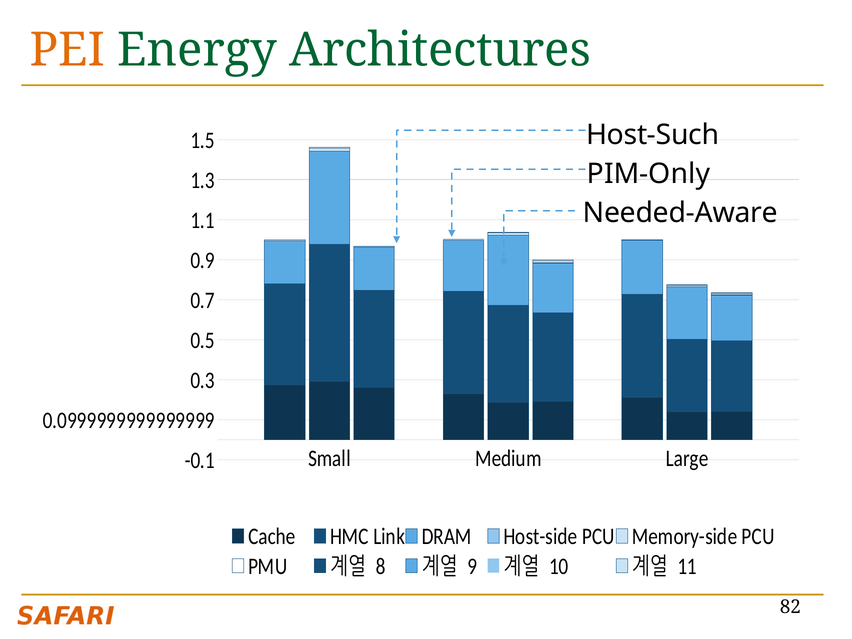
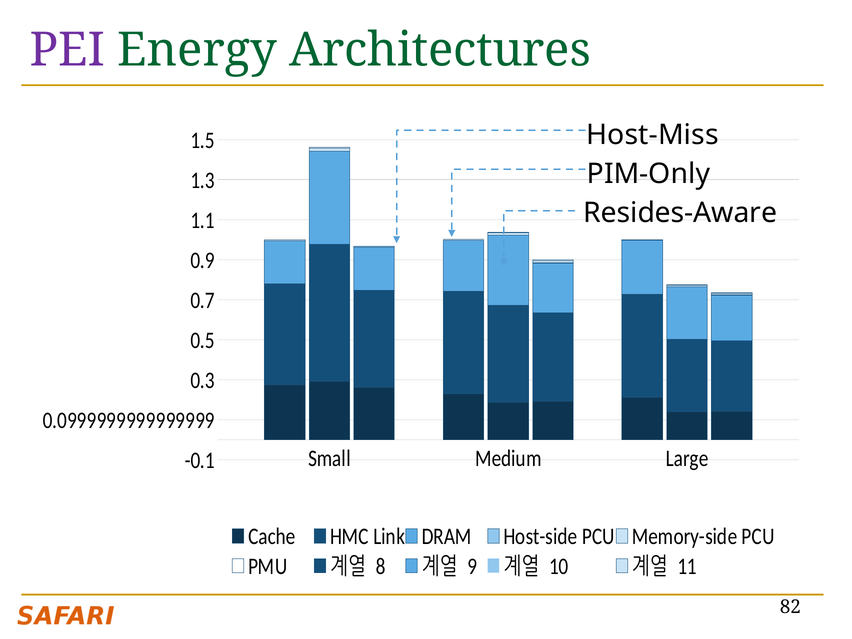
PEI colour: orange -> purple
Host-Such: Host-Such -> Host-Miss
Needed-Aware: Needed-Aware -> Resides-Aware
